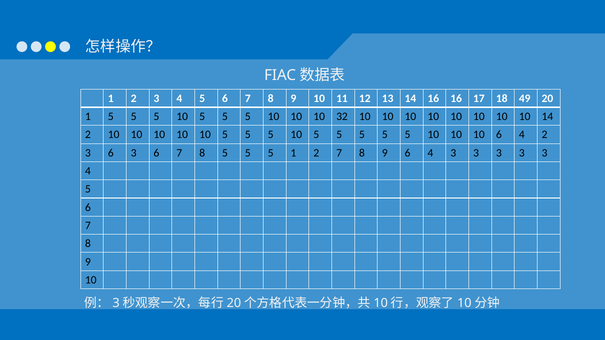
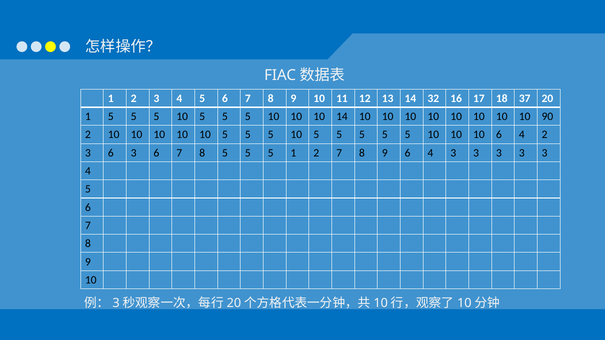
14 16: 16 -> 32
49: 49 -> 37
10 32: 32 -> 14
10 14: 14 -> 90
